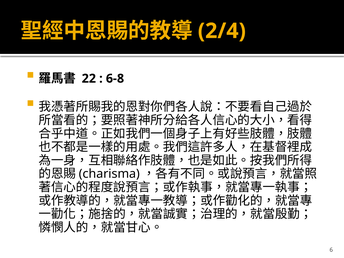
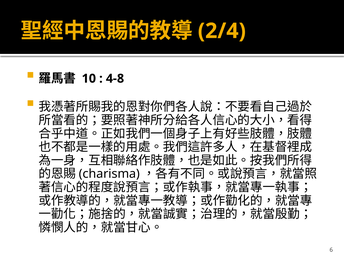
22: 22 -> 10
6-8: 6-8 -> 4-8
